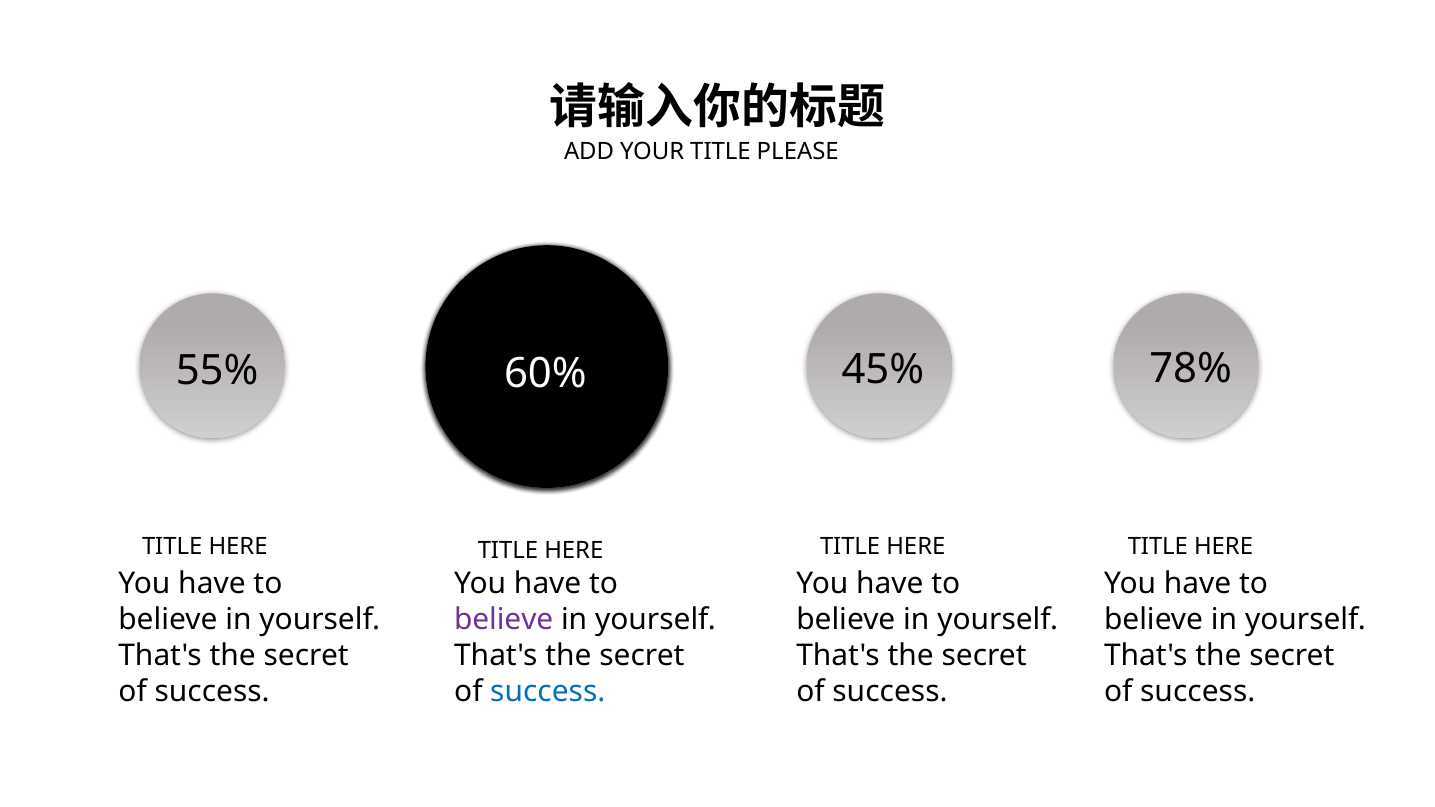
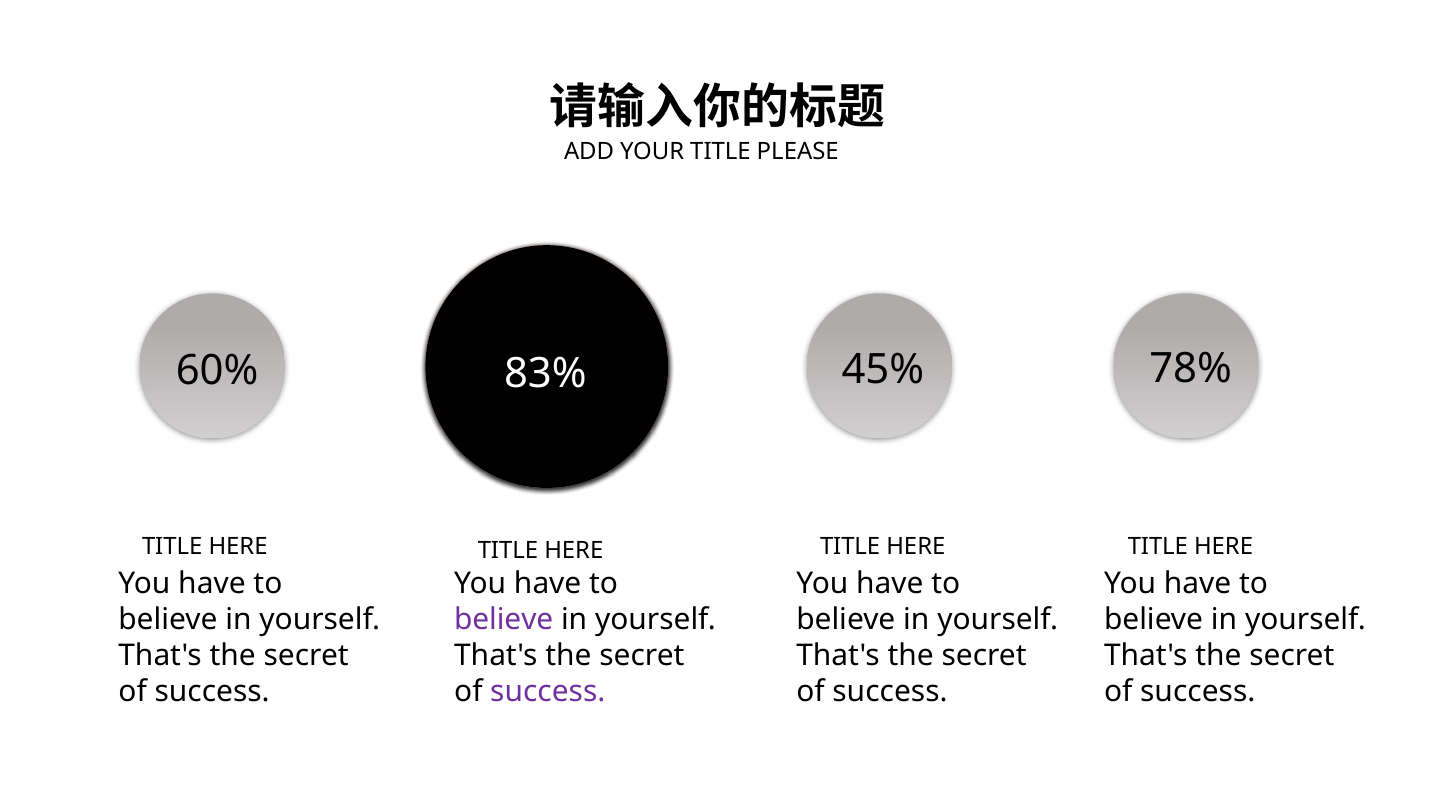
55%: 55% -> 60%
60%: 60% -> 83%
success at (548, 692) colour: blue -> purple
